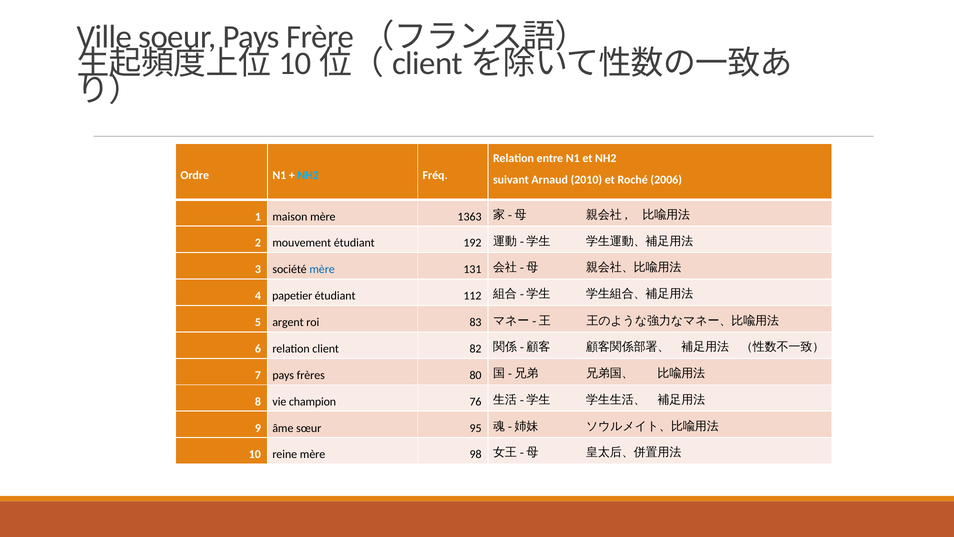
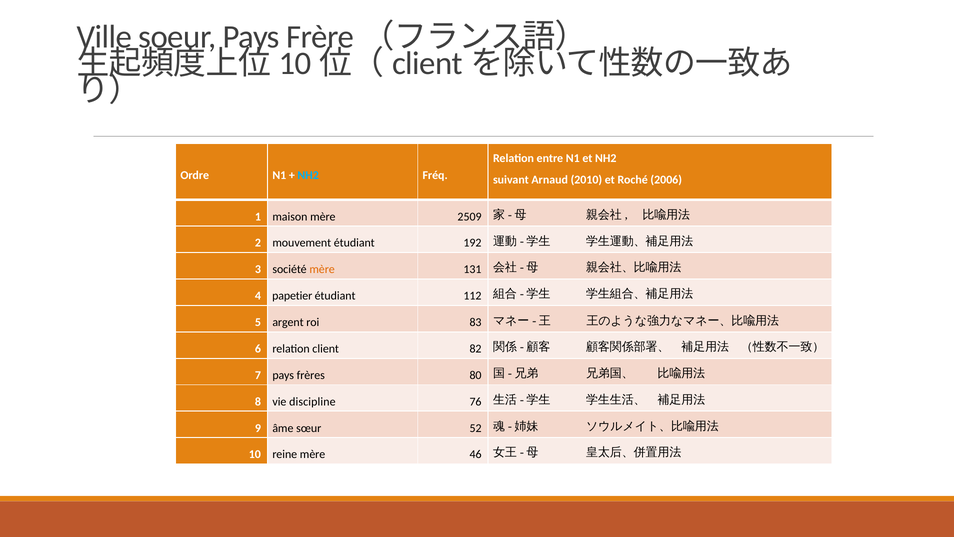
1363: 1363 -> 2509
mère at (322, 269) colour: blue -> orange
champion: champion -> discipline
95: 95 -> 52
98: 98 -> 46
